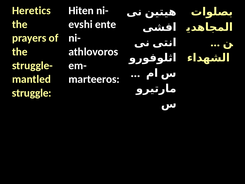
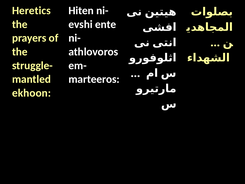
struggle: struggle -> ekhoon
